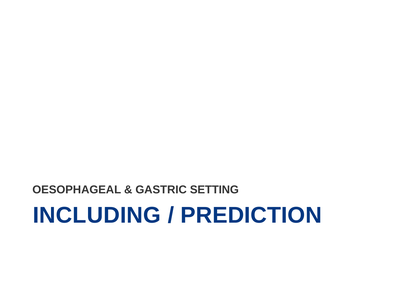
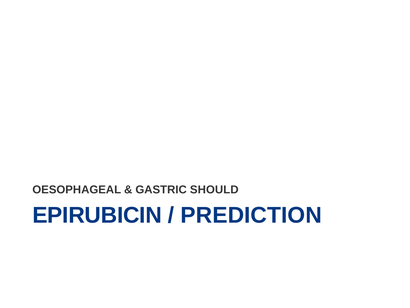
SETTING: SETTING -> SHOULD
INCLUDING: INCLUDING -> EPIRUBICIN
